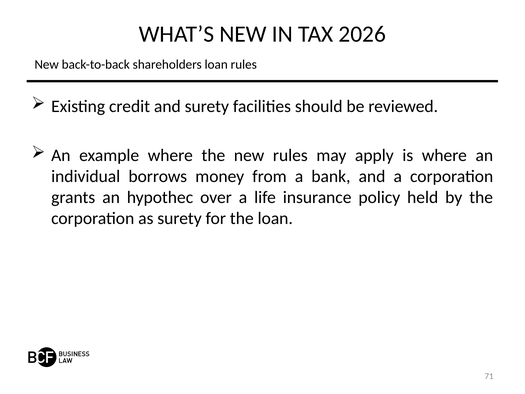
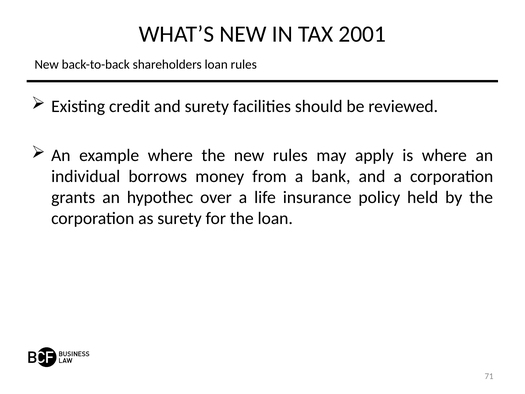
2026: 2026 -> 2001
